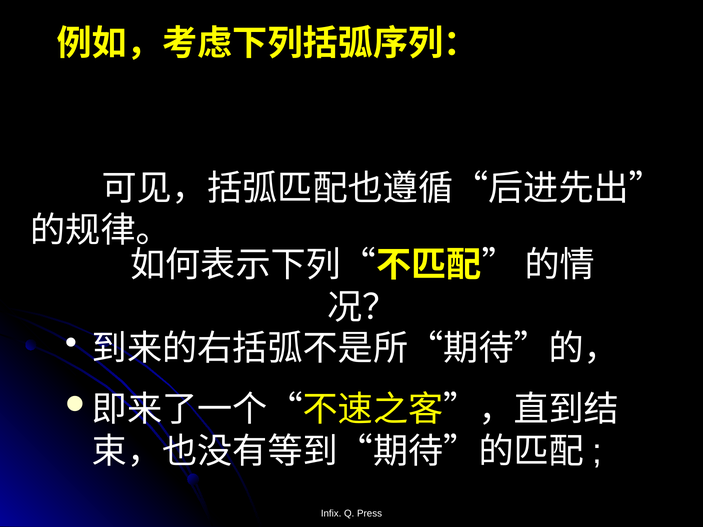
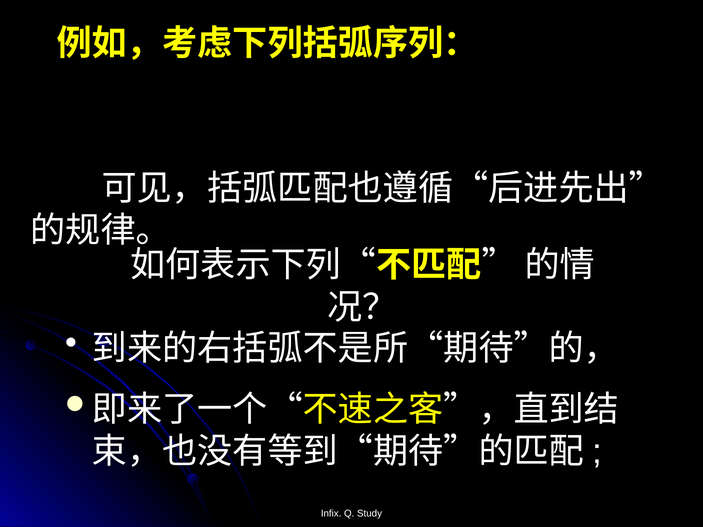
Press: Press -> Study
